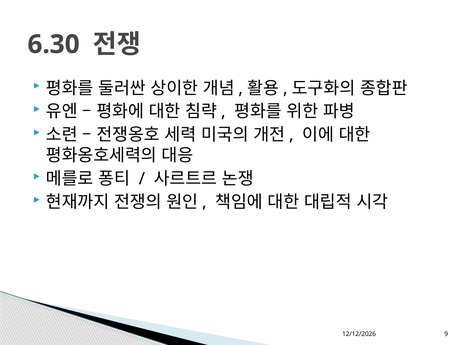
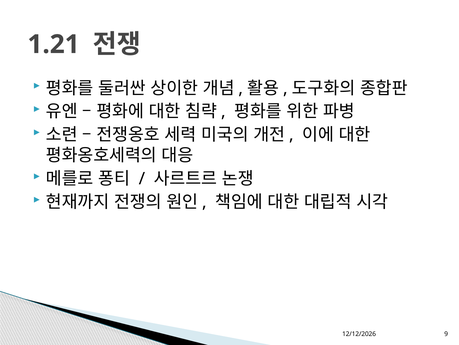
6.30: 6.30 -> 1.21
